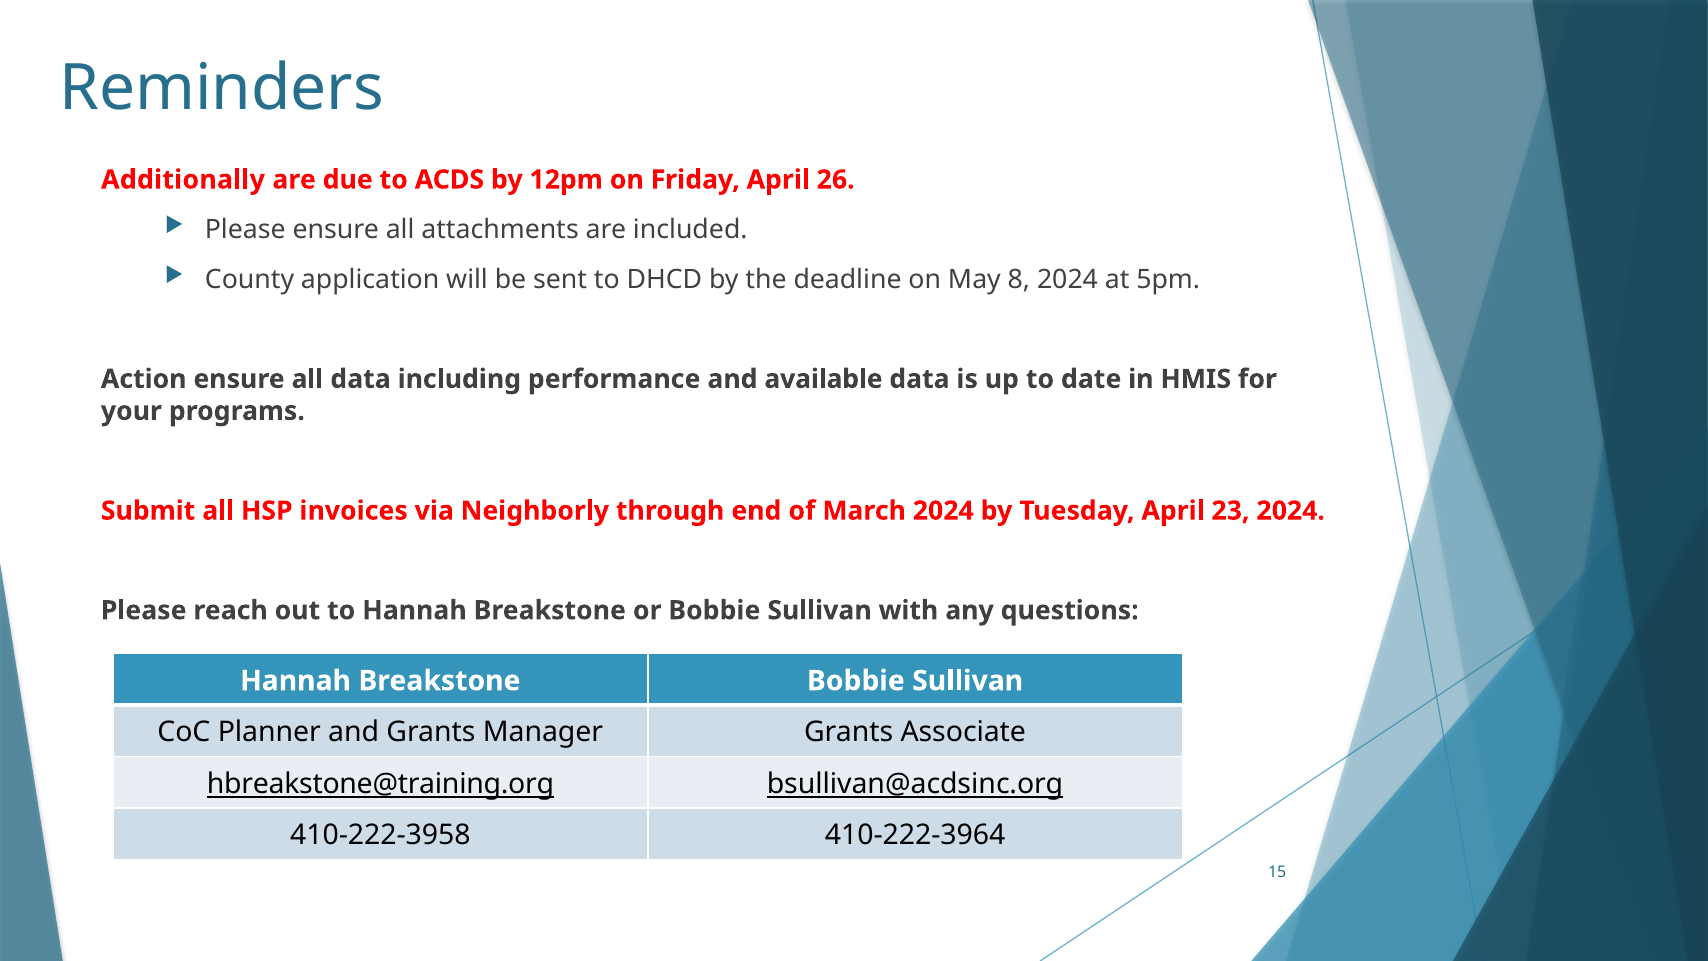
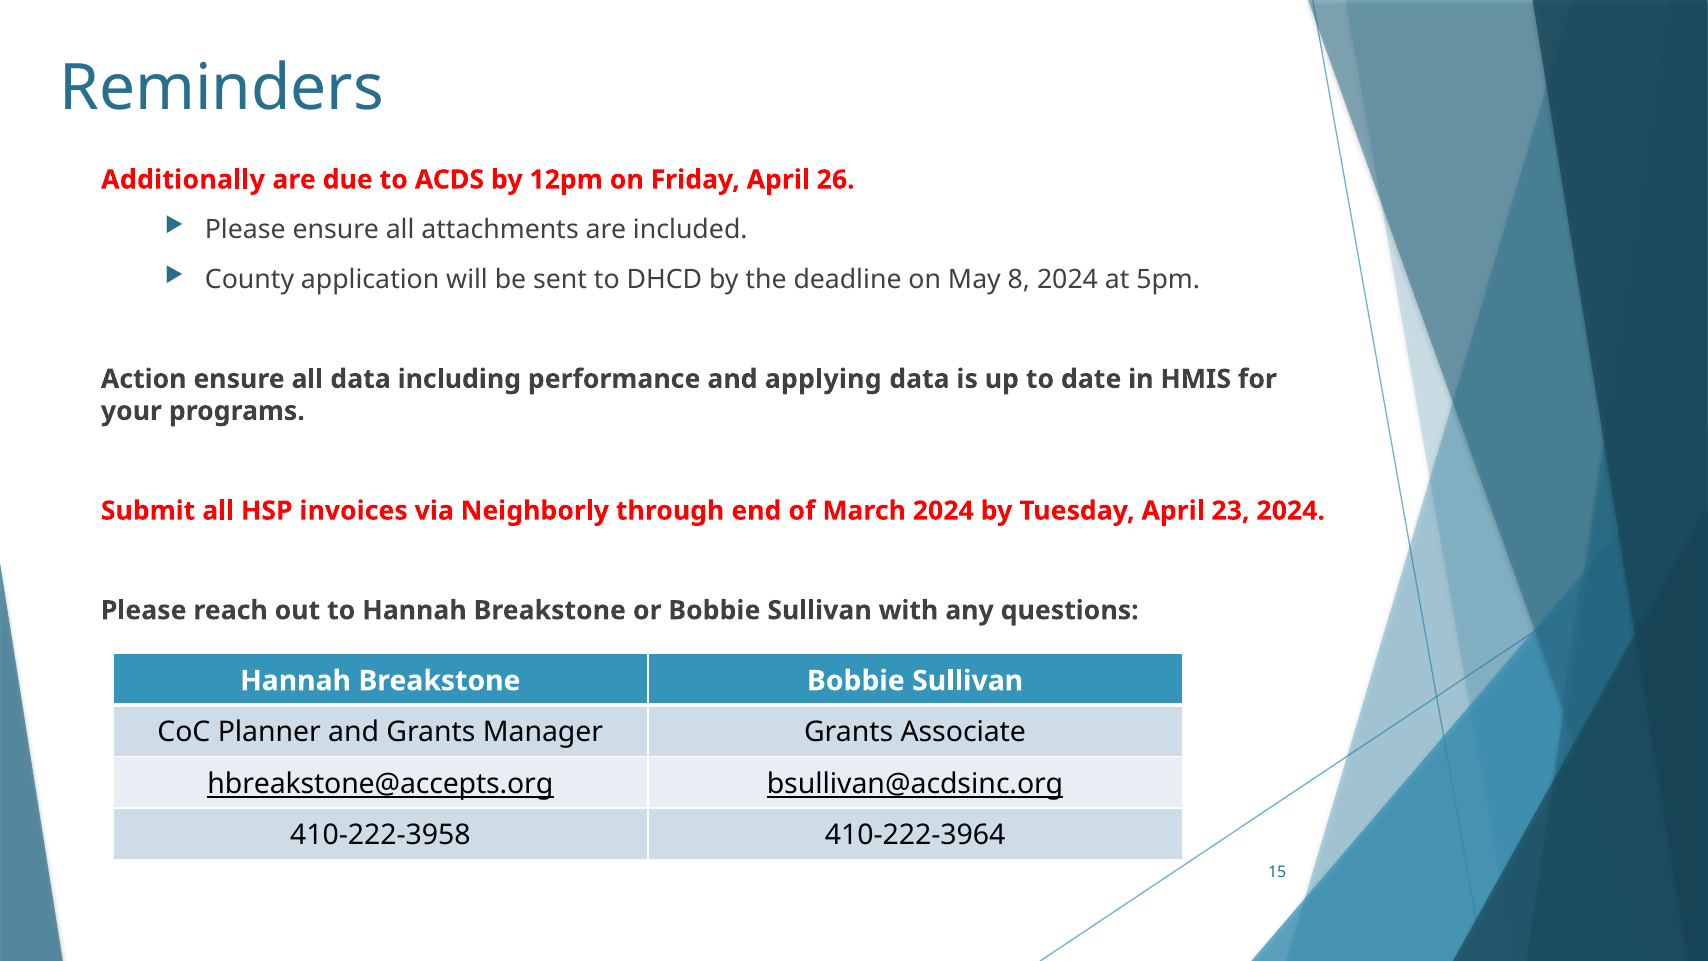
available: available -> applying
hbreakstone@training.org: hbreakstone@training.org -> hbreakstone@accepts.org
